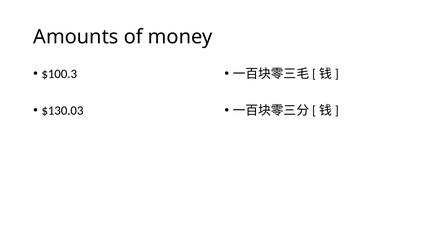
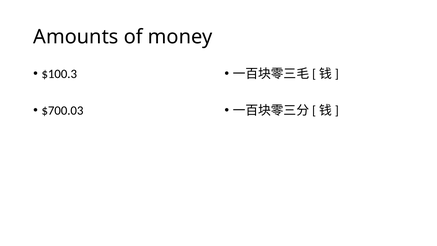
$130.03: $130.03 -> $700.03
